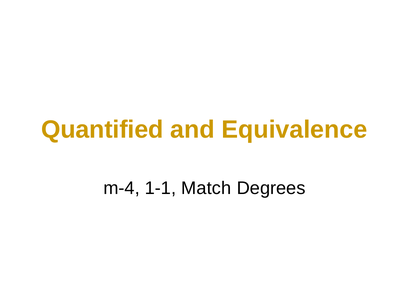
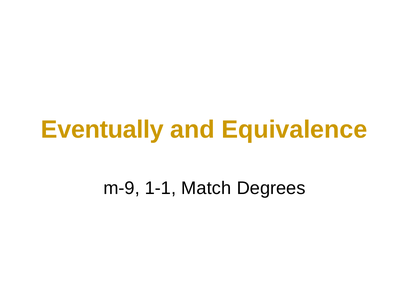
Quantified: Quantified -> Eventually
m-4: m-4 -> m-9
